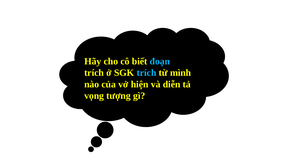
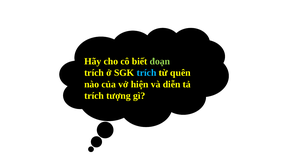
đoạn colour: light blue -> light green
mình: mình -> quên
vọng at (94, 96): vọng -> trích
